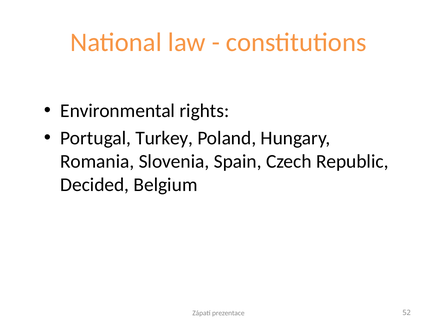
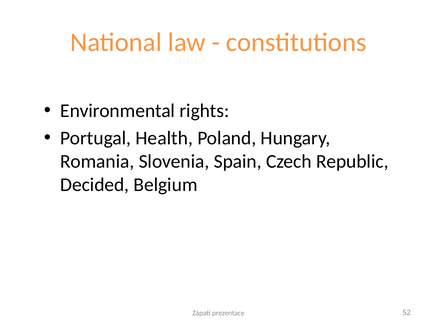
Turkey: Turkey -> Health
